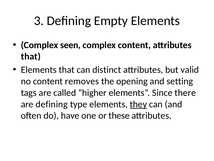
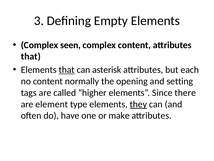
that at (67, 70) underline: none -> present
distinct: distinct -> asterisk
valid: valid -> each
removes: removes -> normally
are defining: defining -> element
these: these -> make
